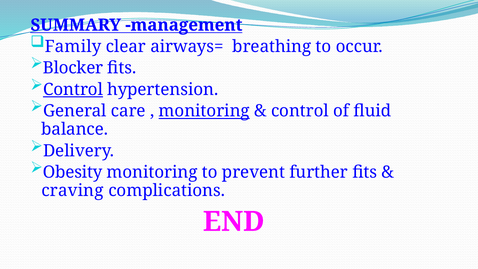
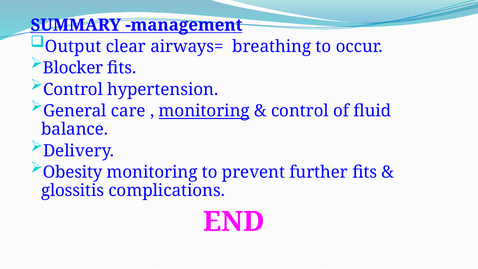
Family: Family -> Output
Control at (73, 90) underline: present -> none
craving: craving -> glossitis
